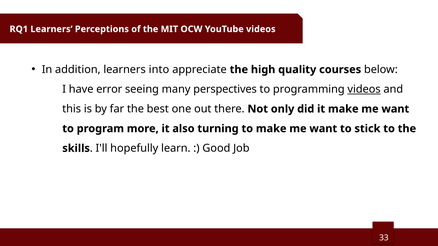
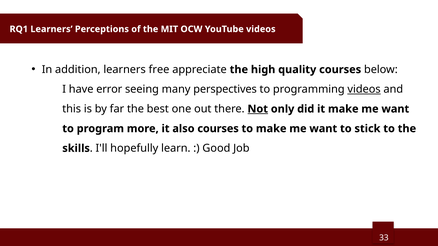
into: into -> free
Not underline: none -> present
also turning: turning -> courses
